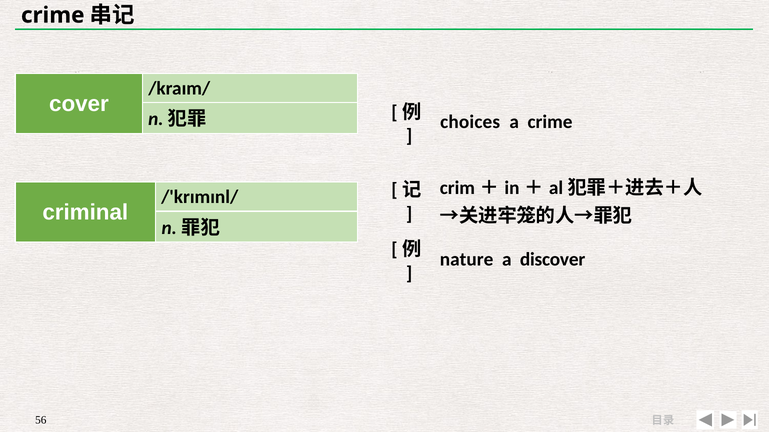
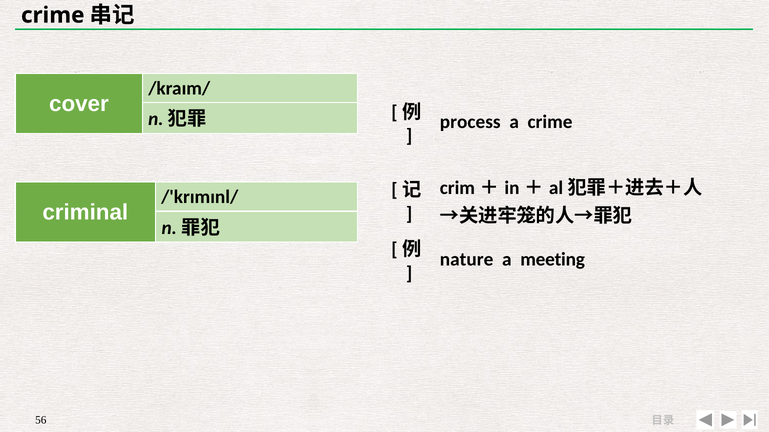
choices: choices -> process
discover: discover -> meeting
